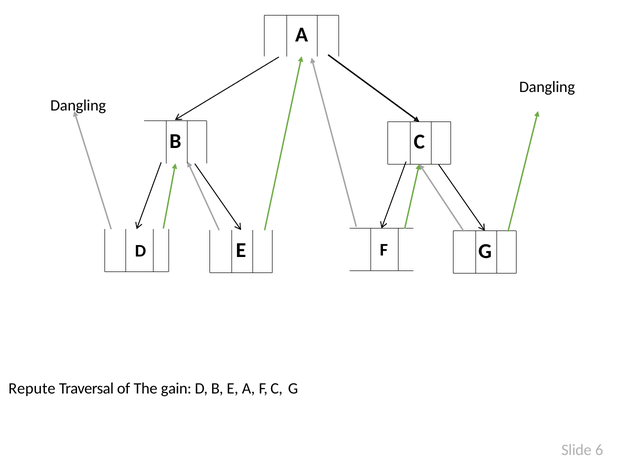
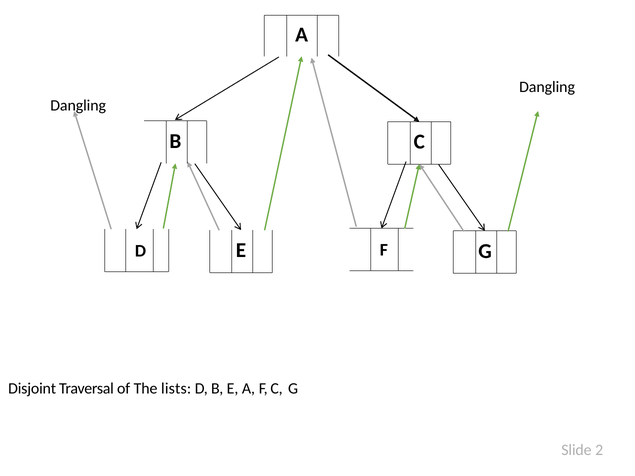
Repute: Repute -> Disjoint
gain: gain -> lists
6: 6 -> 2
